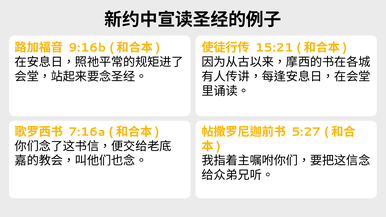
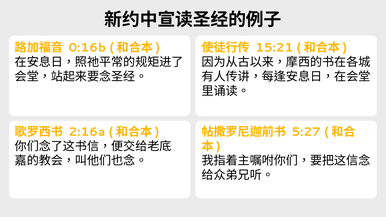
9:16b: 9:16b -> 0:16b
7:16a: 7:16a -> 2:16a
